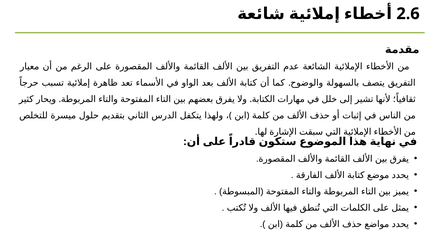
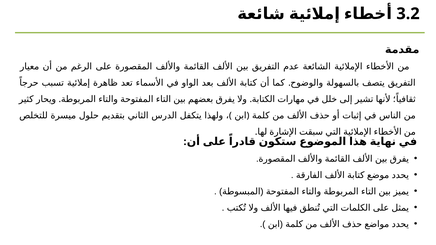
2.6: 2.6 -> 3.2
